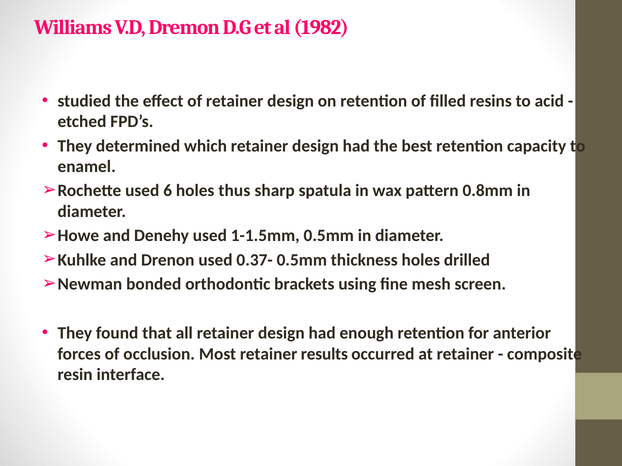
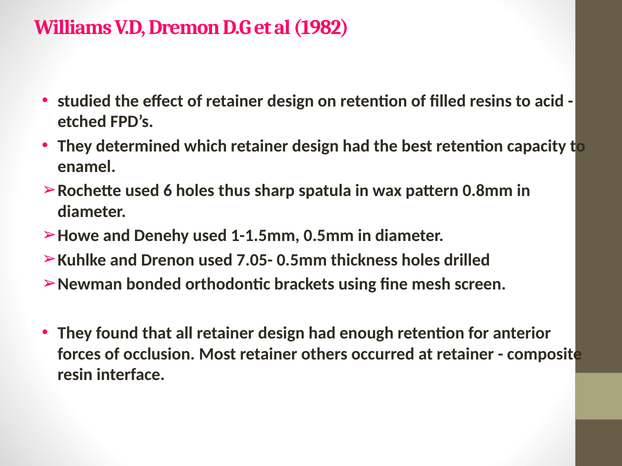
0.37-: 0.37- -> 7.05-
results: results -> others
